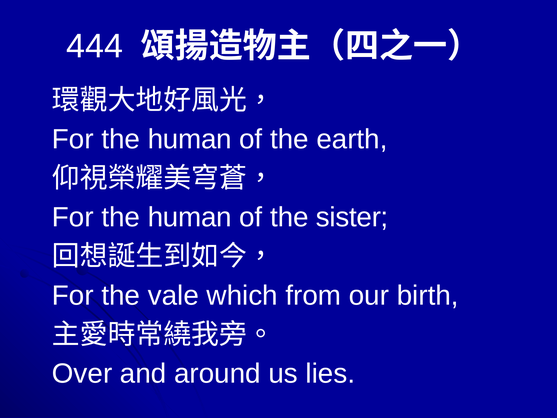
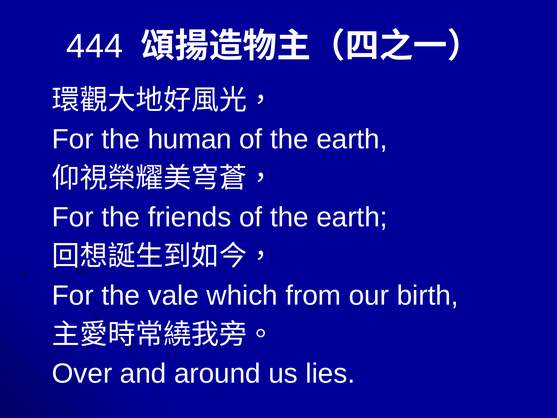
human at (190, 217): human -> friends
sister at (352, 217): sister -> earth
